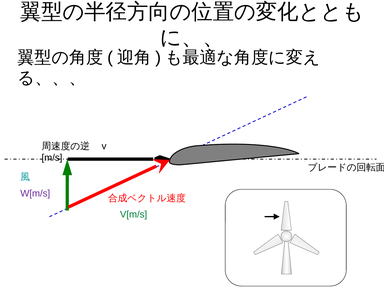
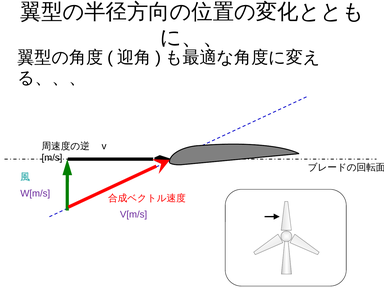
V[m/s colour: green -> purple
